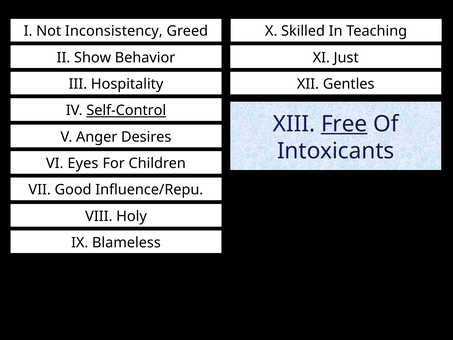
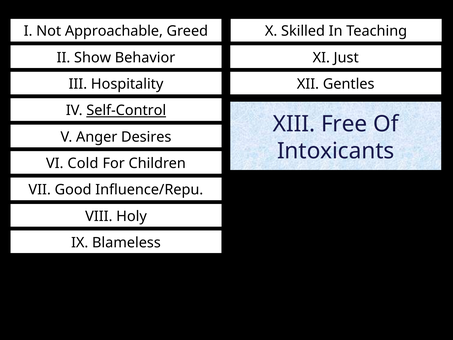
Inconsistency: Inconsistency -> Approachable
Free underline: present -> none
Eyes: Eyes -> Cold
